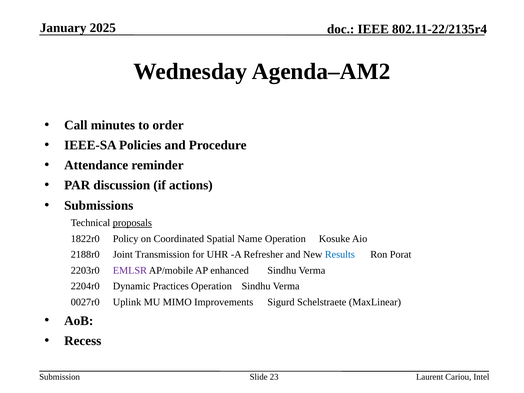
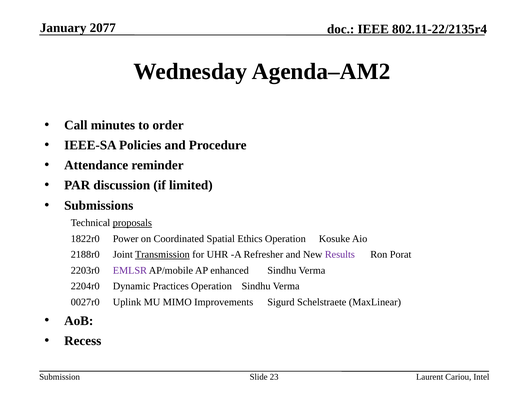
2025: 2025 -> 2077
actions: actions -> limited
Policy: Policy -> Power
Name: Name -> Ethics
Transmission underline: none -> present
Results colour: blue -> purple
